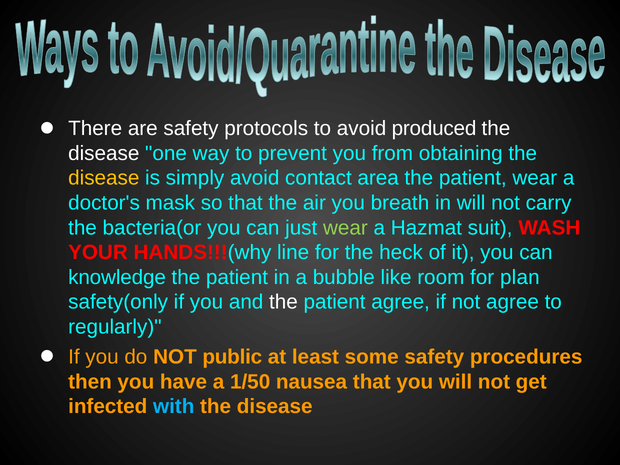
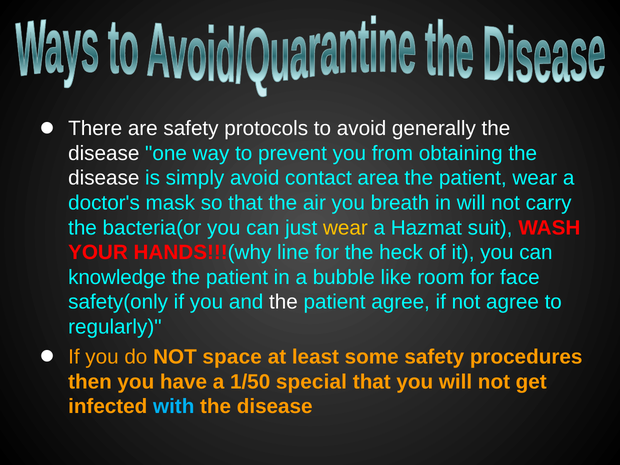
produced: produced -> generally
disease at (104, 178) colour: yellow -> white
wear at (345, 228) colour: light green -> yellow
plan: plan -> face
public: public -> space
nausea: nausea -> special
